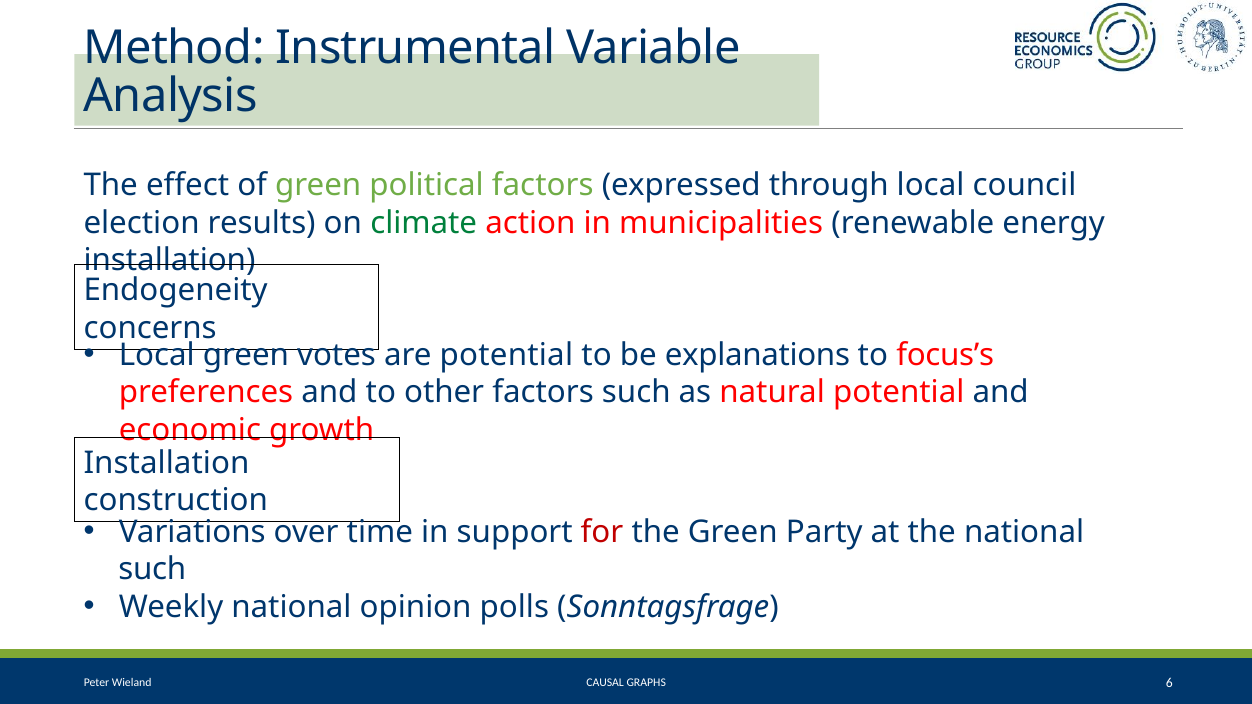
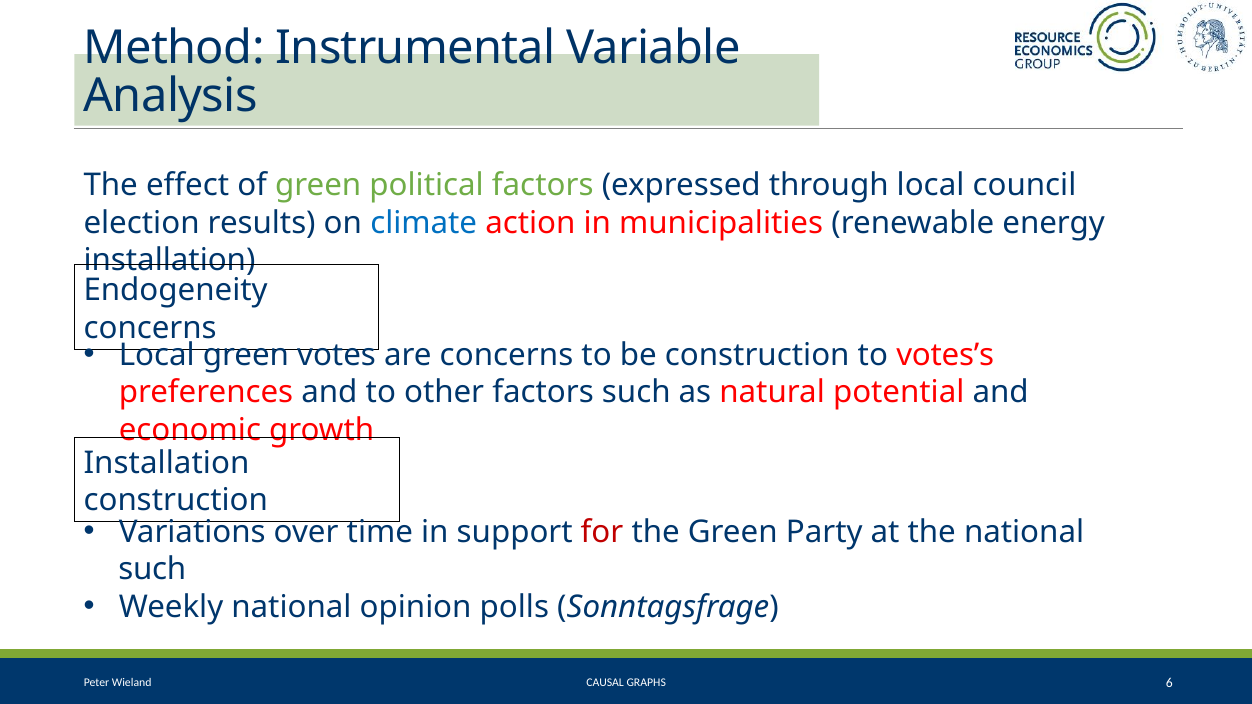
climate colour: green -> blue
are potential: potential -> concerns
be explanations: explanations -> construction
focus’s: focus’s -> votes’s
